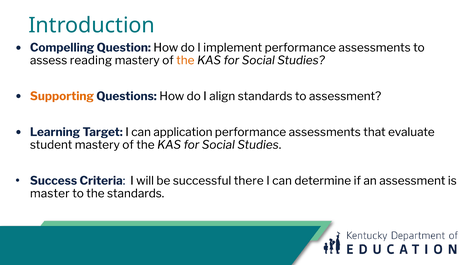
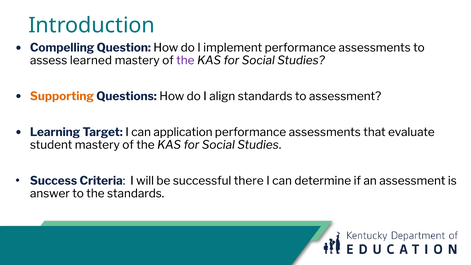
reading: reading -> learned
the at (185, 60) colour: orange -> purple
master: master -> answer
